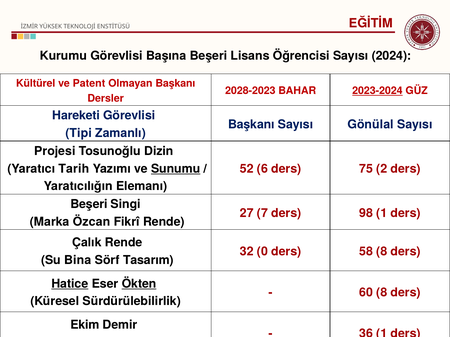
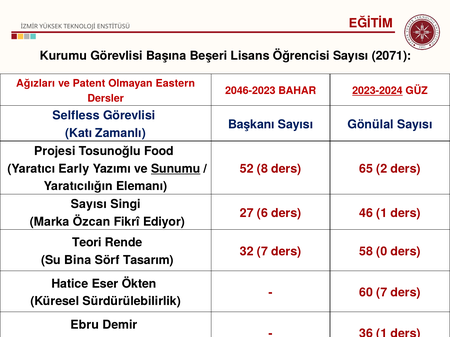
2024: 2024 -> 2071
Kültürel: Kültürel -> Ağızları
Olmayan Başkanı: Başkanı -> Eastern
2028-2023: 2028-2023 -> 2046-2023
Hareketi: Hareketi -> Selfless
Tipi: Tipi -> Katı
Dizin: Dizin -> Food
Tarih: Tarih -> Early
6: 6 -> 8
75: 75 -> 65
Beşeri at (89, 204): Beşeri -> Sayısı
7: 7 -> 6
98: 98 -> 46
Fikrî Rende: Rende -> Ediyor
Çalık: Çalık -> Teori
32 0: 0 -> 7
58 8: 8 -> 0
Hatice underline: present -> none
Ökten underline: present -> none
60 8: 8 -> 7
Ekim: Ekim -> Ebru
